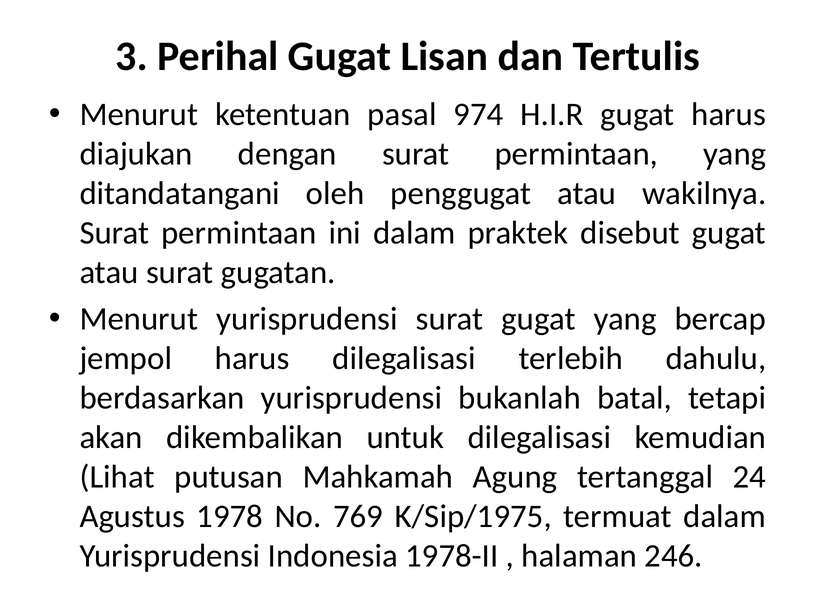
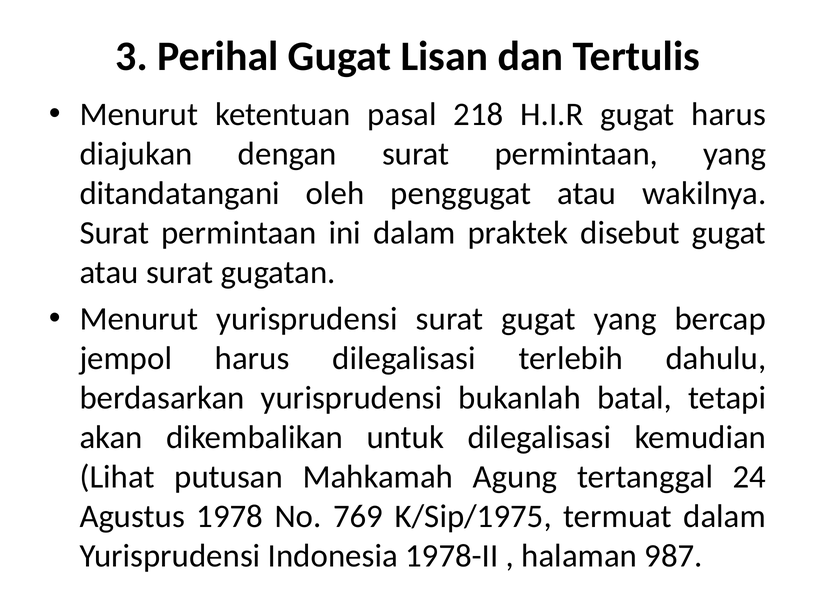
974: 974 -> 218
246: 246 -> 987
